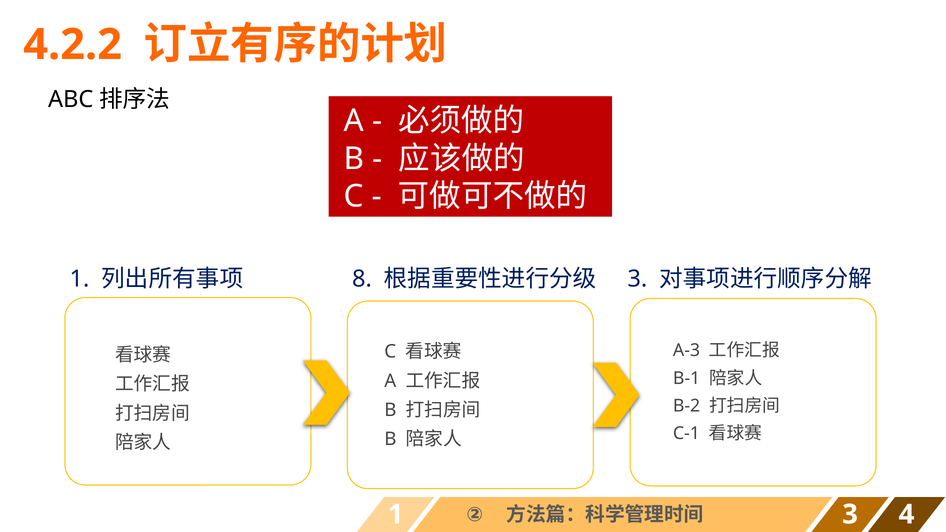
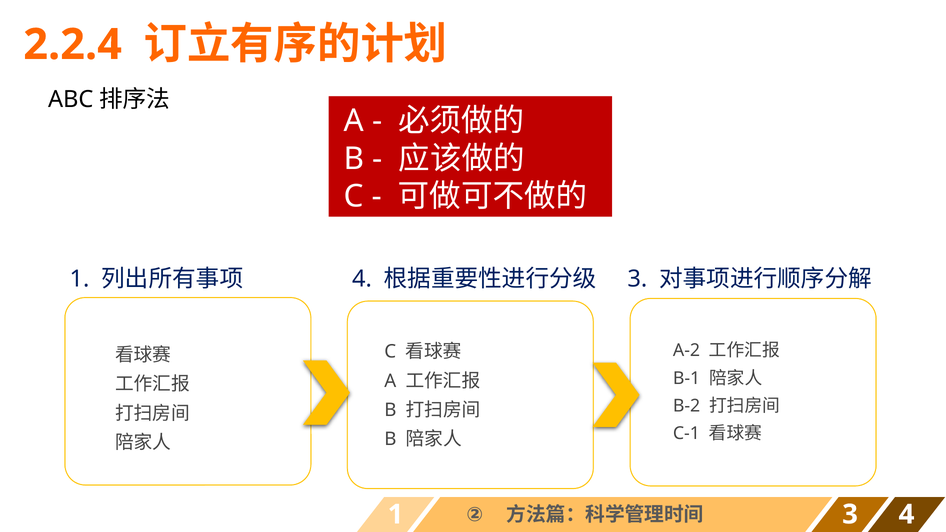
4.2.2: 4.2.2 -> 2.2.4
8 at (362, 279): 8 -> 4
A-3: A-3 -> A-2
